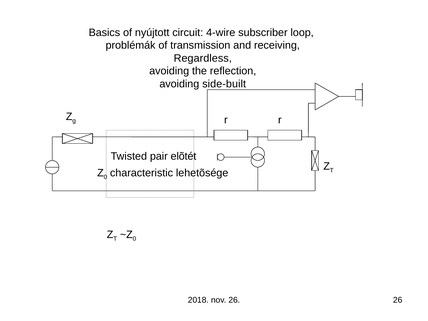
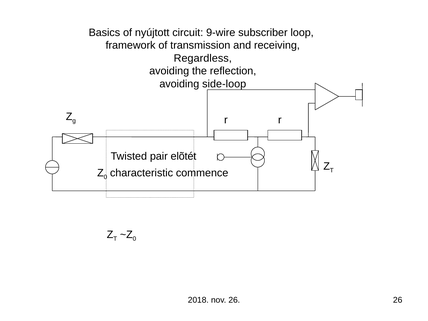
4-wire: 4-wire -> 9-wire
problémák: problémák -> framework
side-built: side-built -> side-loop
lehetõsége: lehetõsége -> commence
